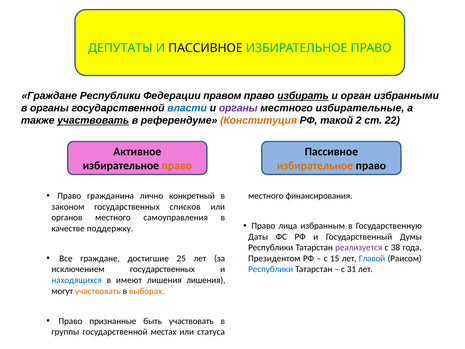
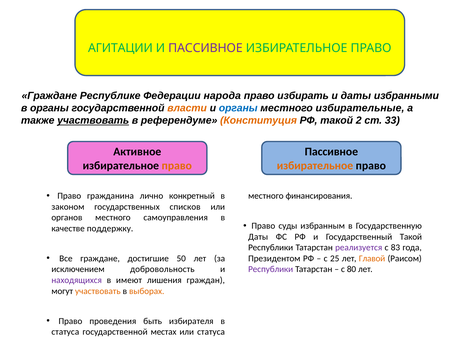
ДЕПУТАТЫ: ДЕПУТАТЫ -> АГИТАЦИИ
ПАССИВНОЕ at (205, 48) colour: black -> purple
Граждане Республики: Республики -> Республике
правом: правом -> народа
избирать underline: present -> none
и орган: орган -> даты
власти colour: blue -> orange
органы at (238, 108) colour: purple -> blue
22: 22 -> 33
лица: лица -> суды
Государственный Думы: Думы -> Такой
38: 38 -> 83
25: 25 -> 50
15: 15 -> 25
Главой colour: blue -> orange
исключением государственных: государственных -> добровольность
Республики at (271, 269) colour: blue -> purple
31: 31 -> 80
находящихся colour: blue -> purple
лишения лишения: лишения -> граждан
признанные: признанные -> проведения
быть участвовать: участвовать -> избирателя
группы at (65, 332): группы -> статуса
